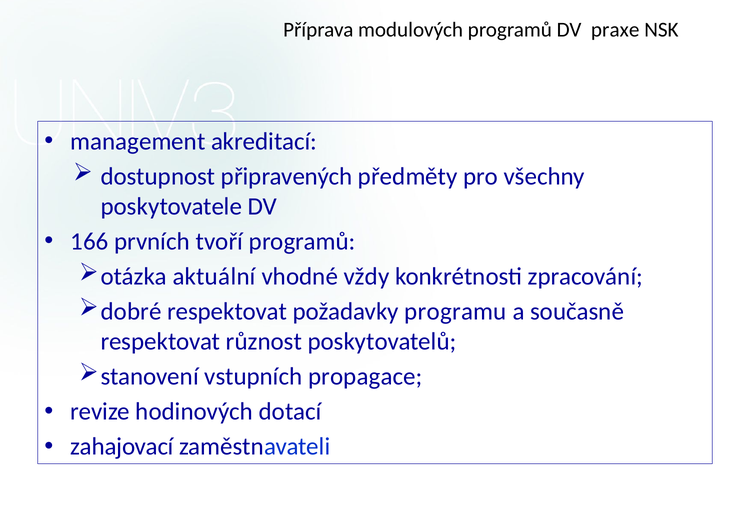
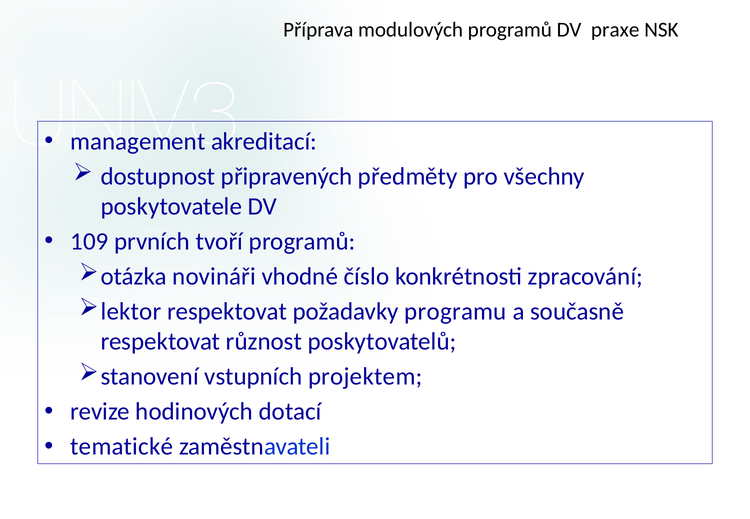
166: 166 -> 109
aktuální: aktuální -> novináři
vždy: vždy -> číslo
dobré: dobré -> lektor
propagace: propagace -> projektem
zahajovací: zahajovací -> tematické
